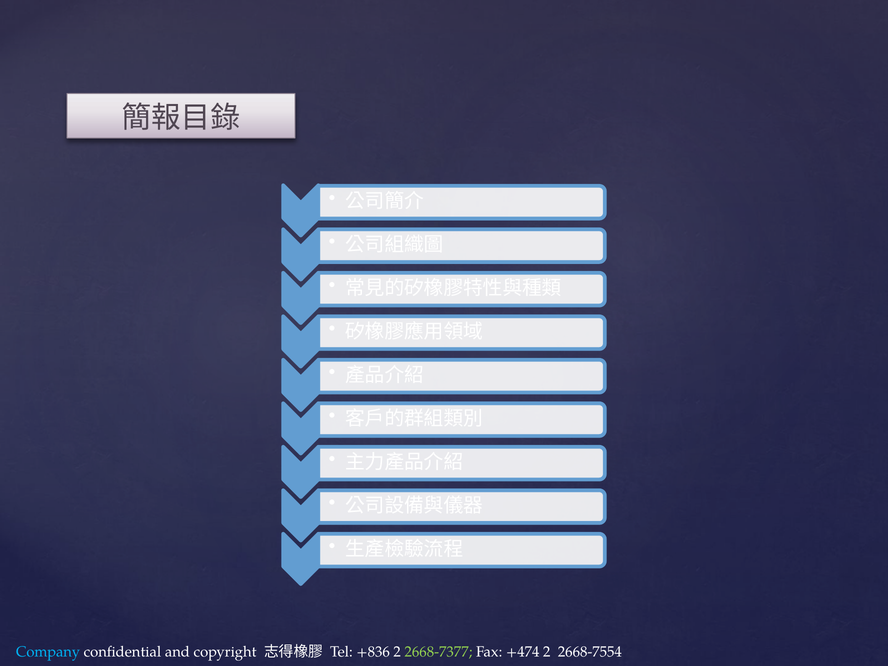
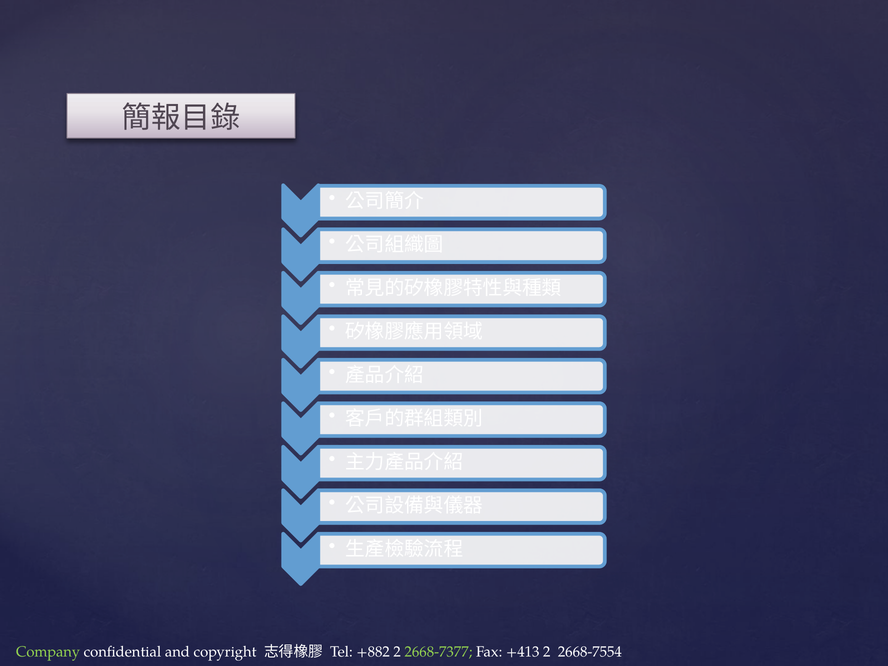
Company colour: light blue -> light green
+836: +836 -> +882
+474: +474 -> +413
